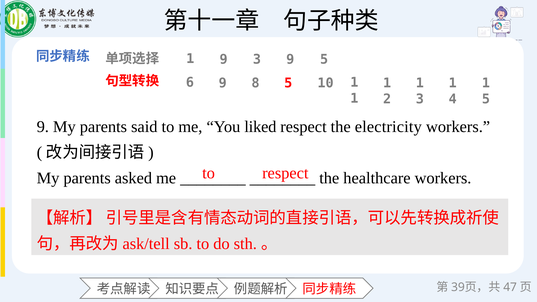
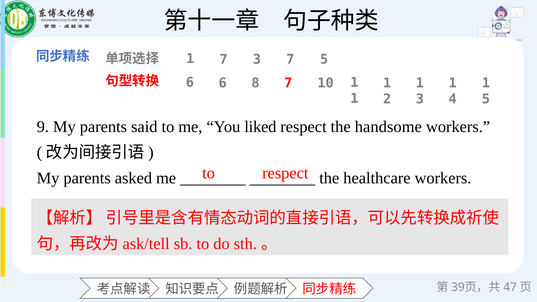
1 9: 9 -> 7
3 9: 9 -> 7
6 9: 9 -> 6
8 5: 5 -> 7
electricity: electricity -> handsome
